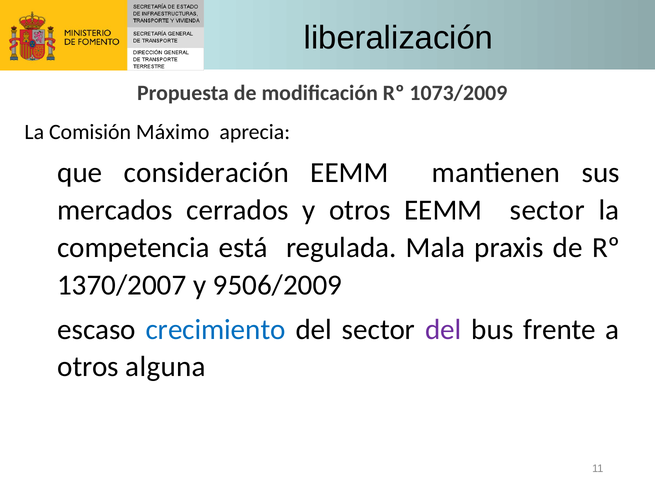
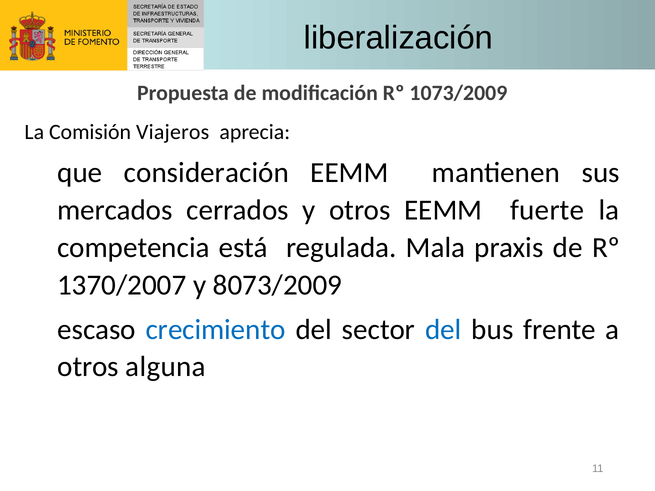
Máximo: Máximo -> Viajeros
EEMM sector: sector -> fuerte
9506/2009: 9506/2009 -> 8073/2009
del at (443, 330) colour: purple -> blue
